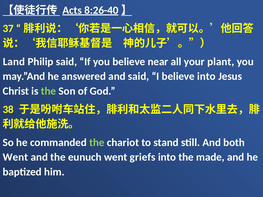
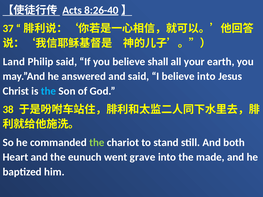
near: near -> shall
plant: plant -> earth
the at (48, 91) colour: light green -> light blue
Went at (15, 157): Went -> Heart
griefs: griefs -> grave
